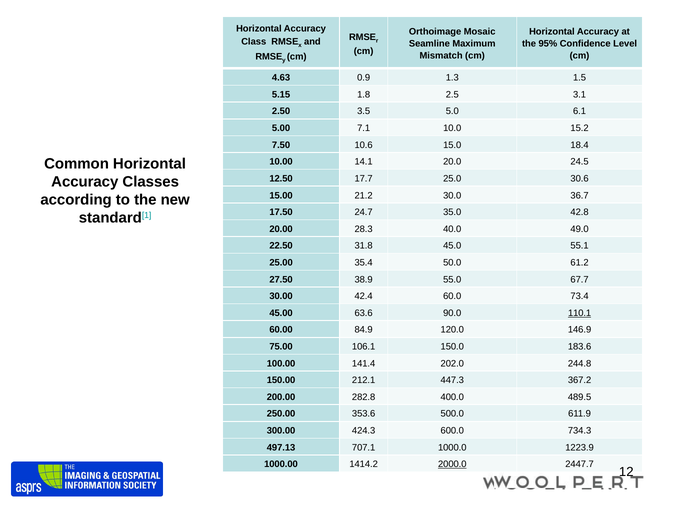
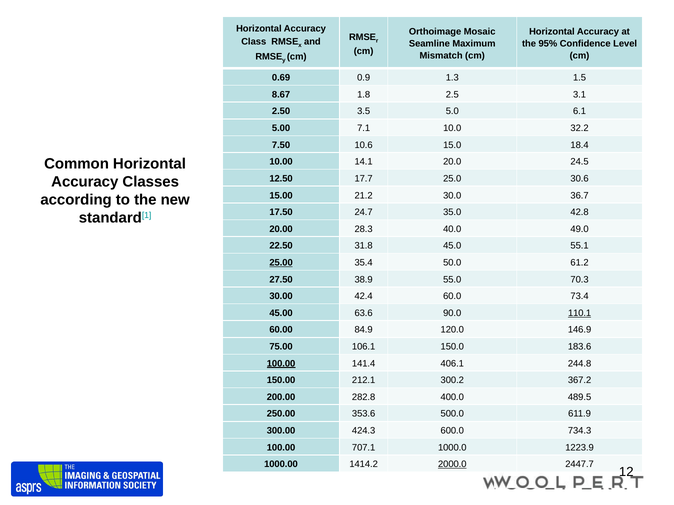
4.63: 4.63 -> 0.69
5.15: 5.15 -> 8.67
15.2: 15.2 -> 32.2
25.00 underline: none -> present
67.7: 67.7 -> 70.3
100.00 at (281, 364) underline: none -> present
202.0: 202.0 -> 406.1
447.3: 447.3 -> 300.2
497.13 at (281, 448): 497.13 -> 100.00
